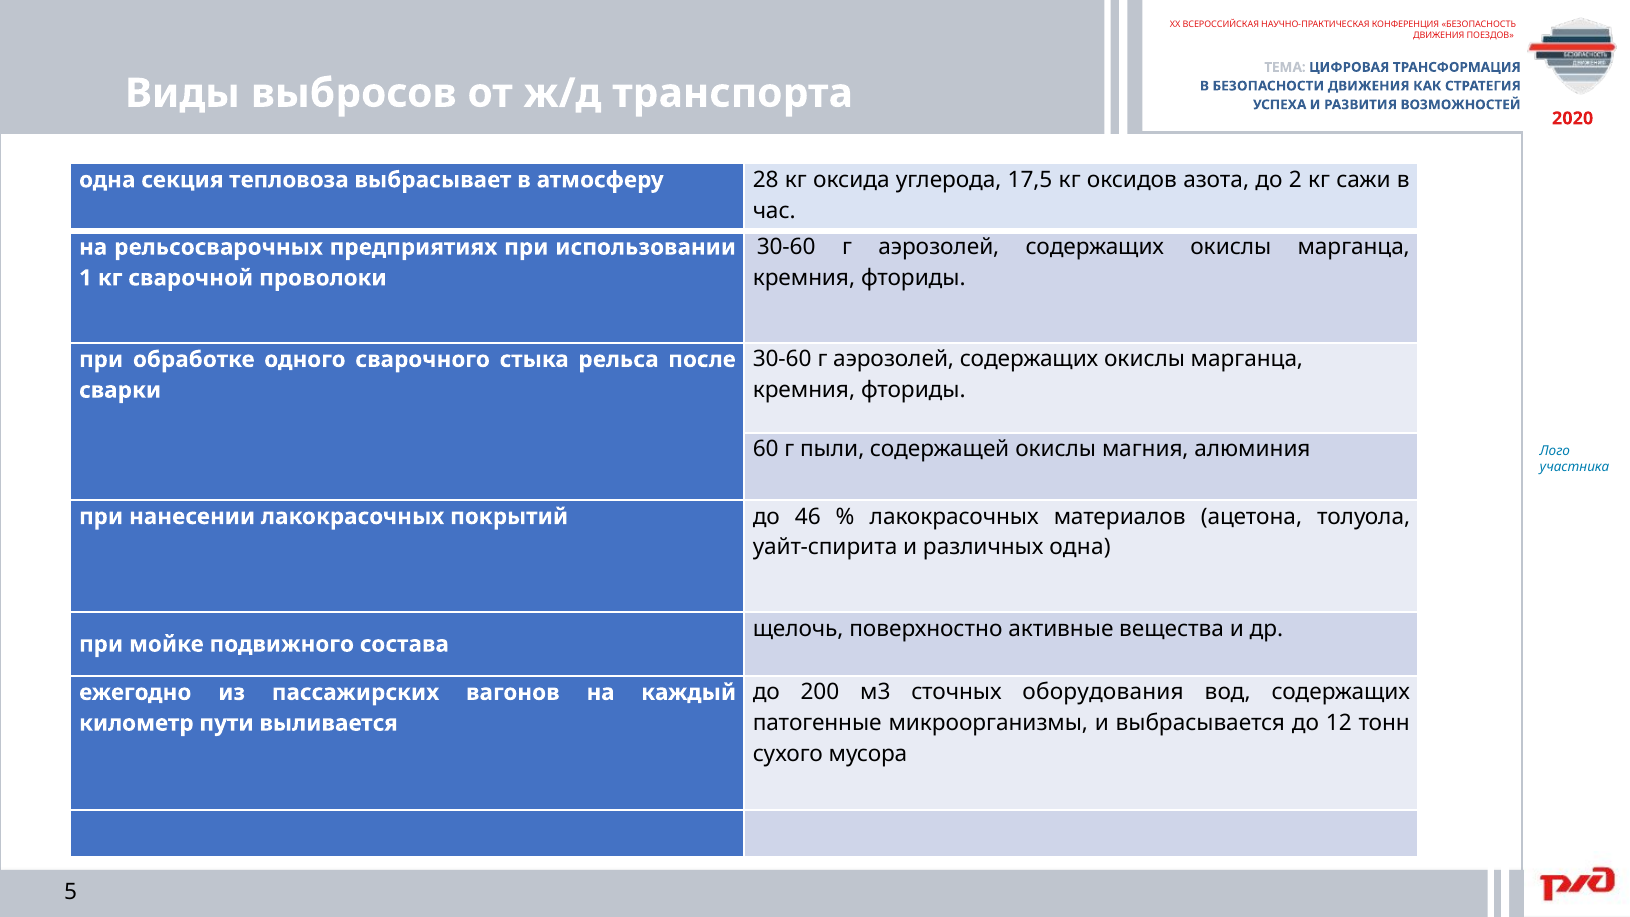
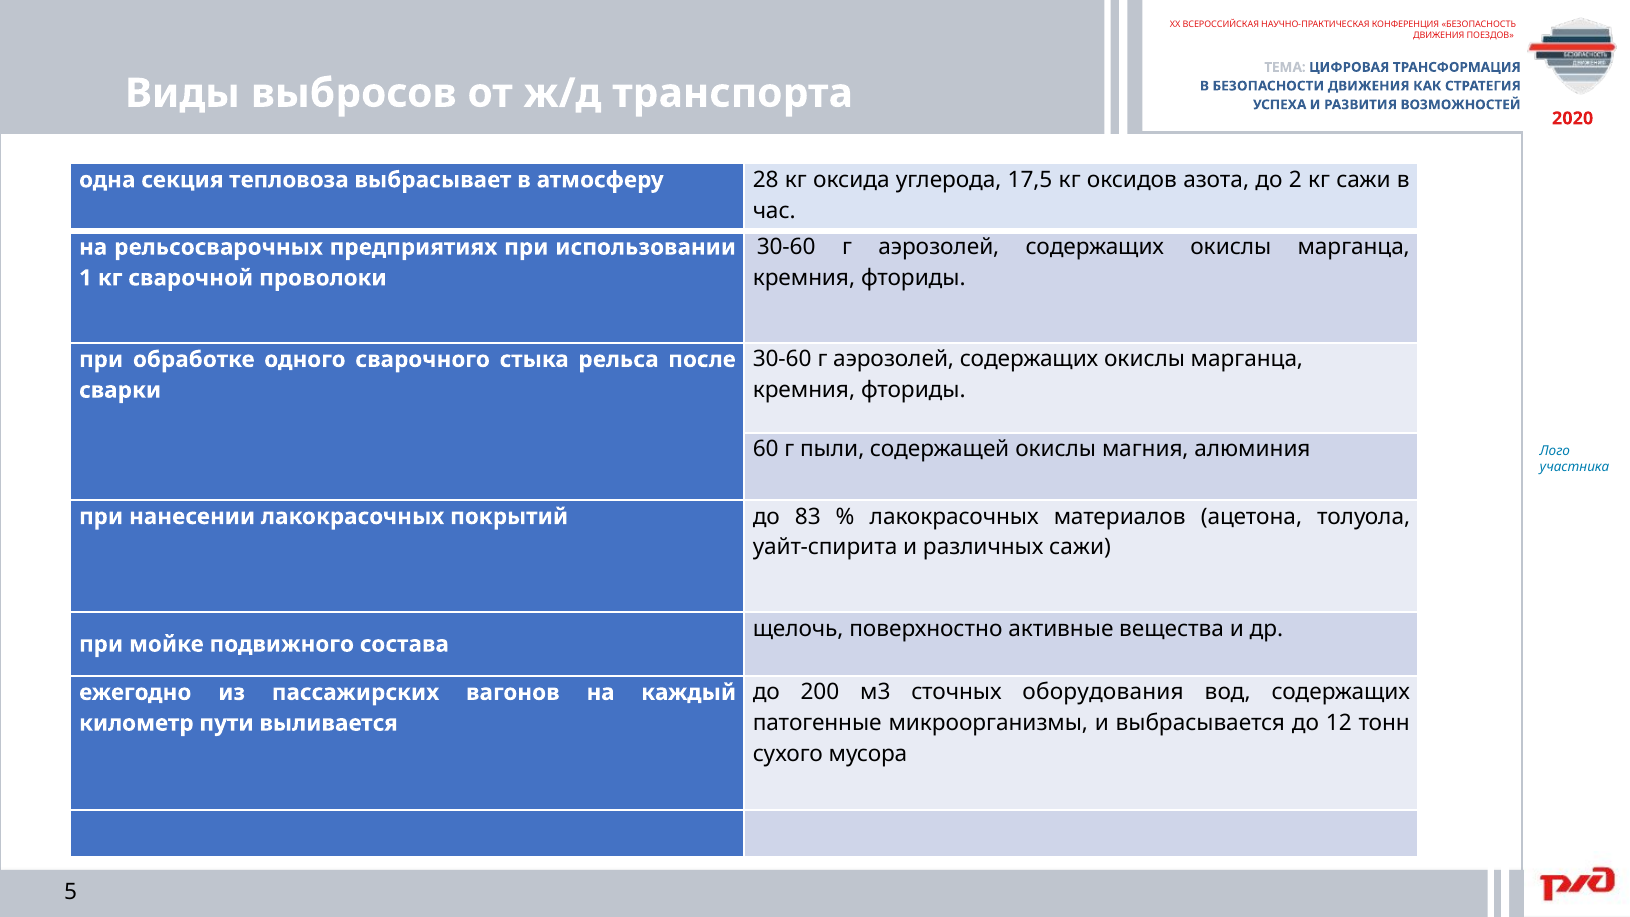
46: 46 -> 83
различных одна: одна -> сажи
